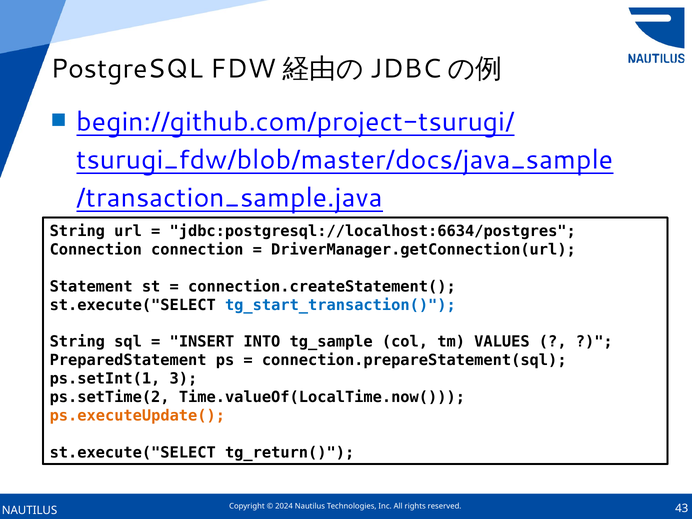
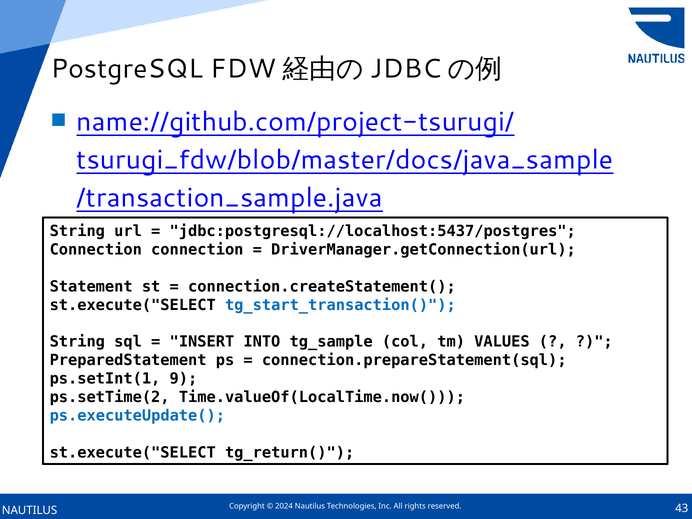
begin://github.com/project-tsurugi/: begin://github.com/project-tsurugi/ -> name://github.com/project-tsurugi/
jdbc:postgresql://localhost:6634/postgres: jdbc:postgresql://localhost:6634/postgres -> jdbc:postgresql://localhost:5437/postgres
3: 3 -> 9
ps.executeUpdate( colour: orange -> blue
